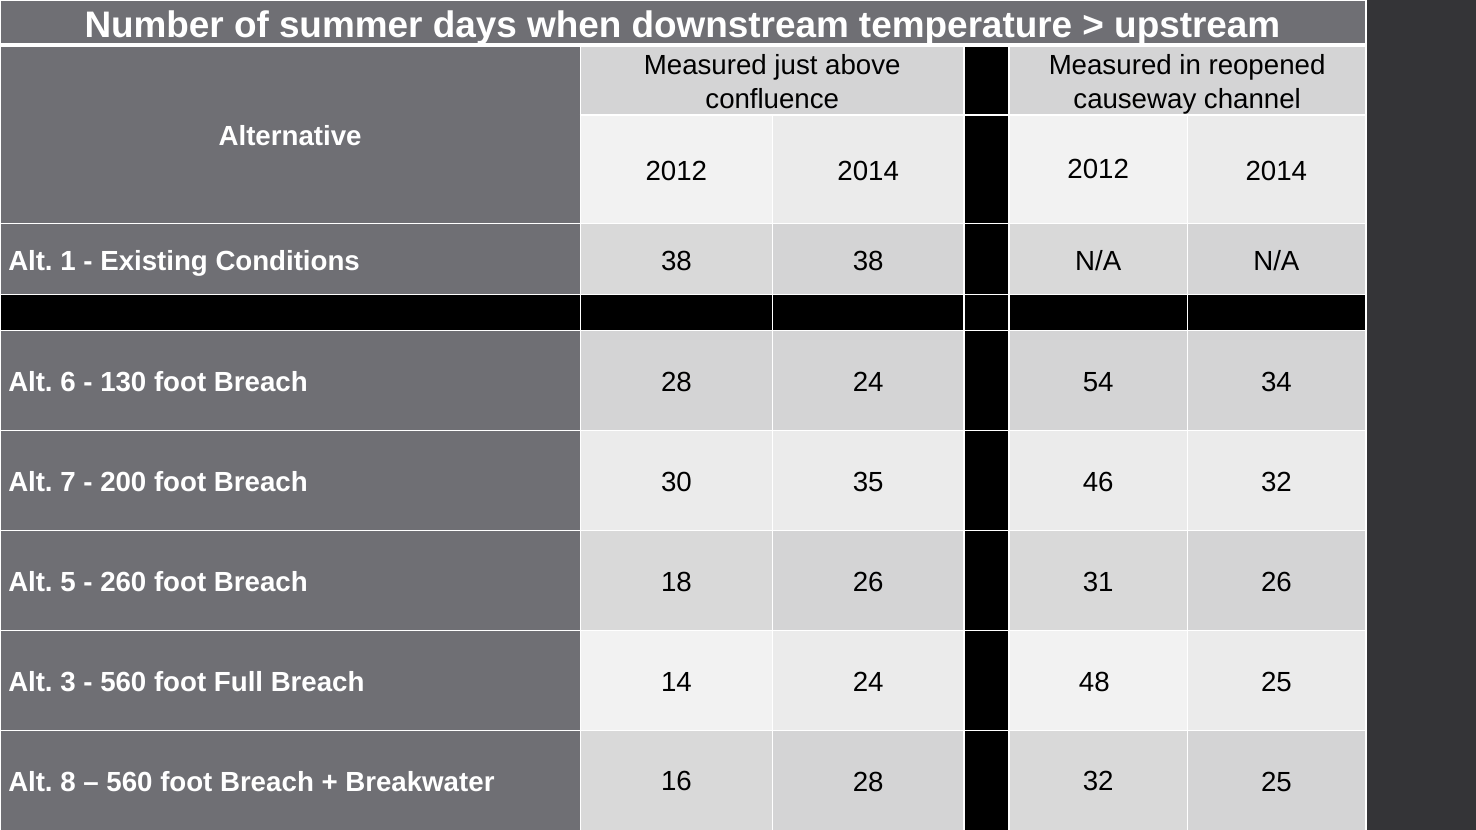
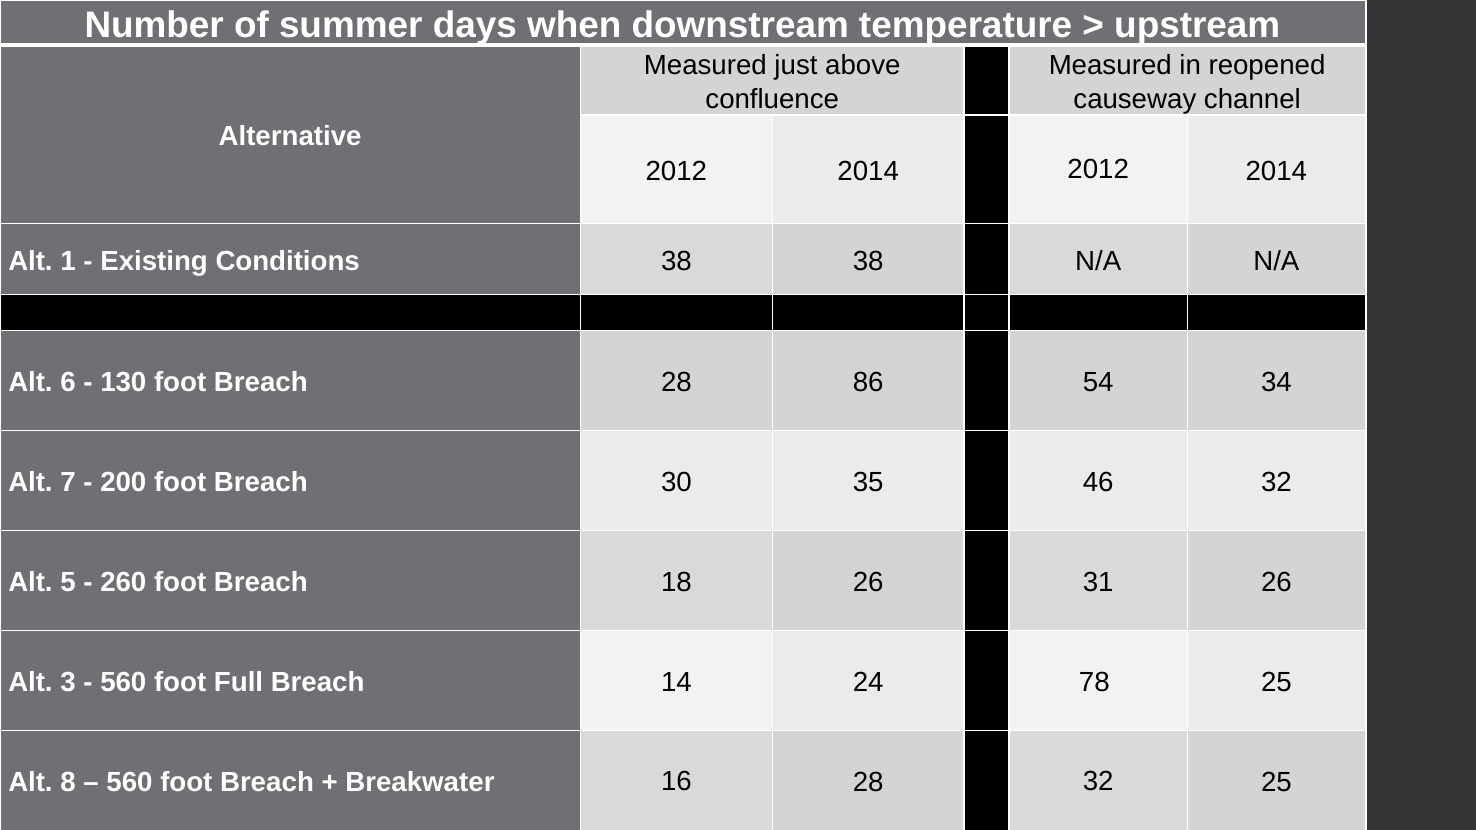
28 24: 24 -> 86
48: 48 -> 78
